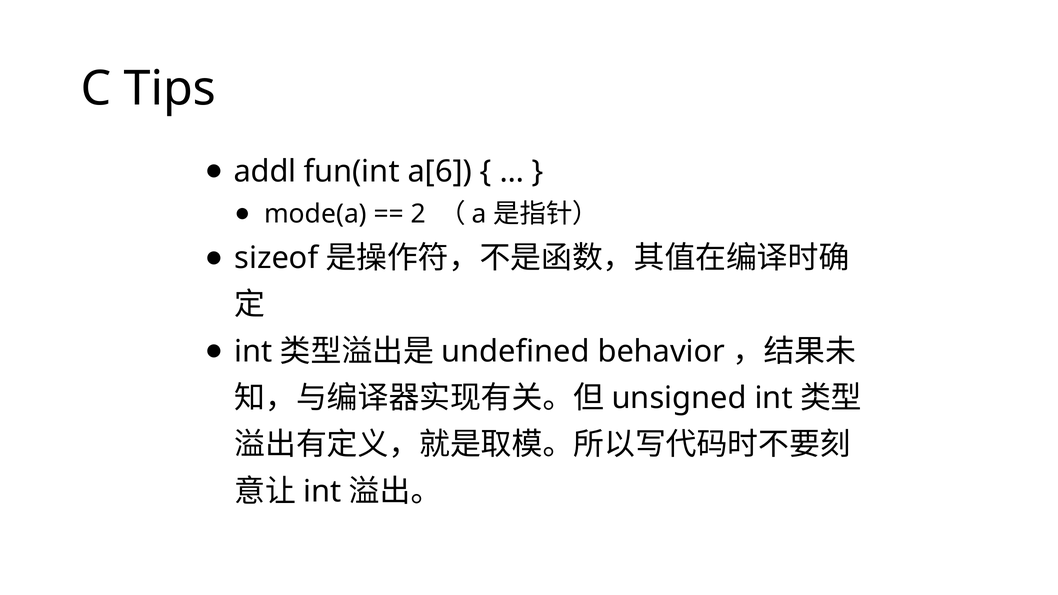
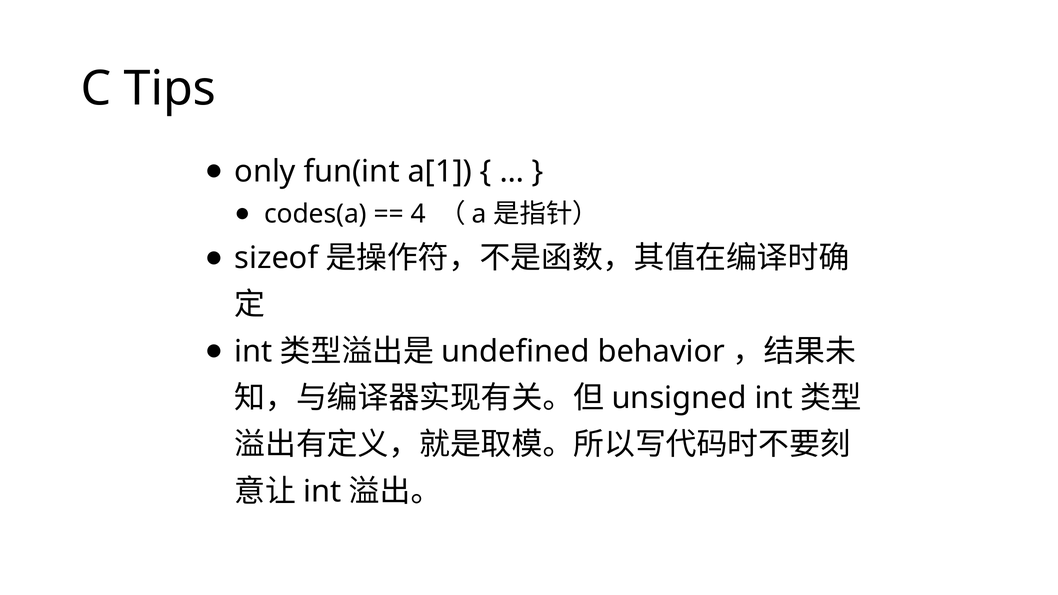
addl: addl -> only
a[6: a[6 -> a[1
mode(a: mode(a -> codes(a
2: 2 -> 4
